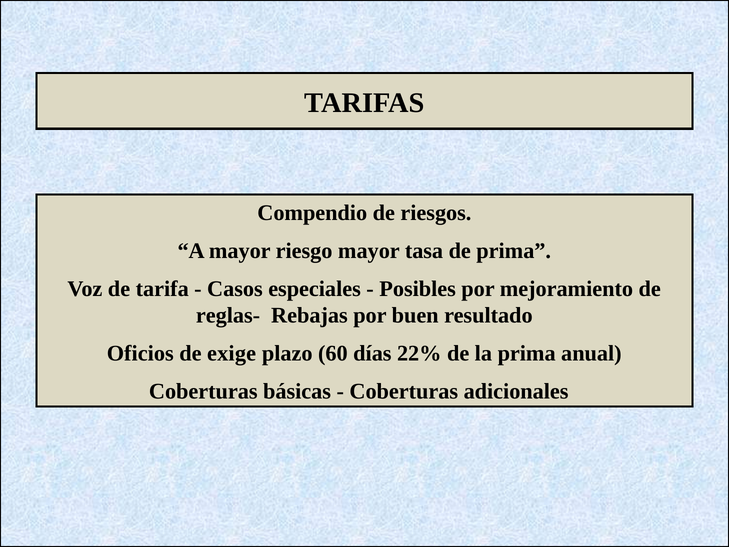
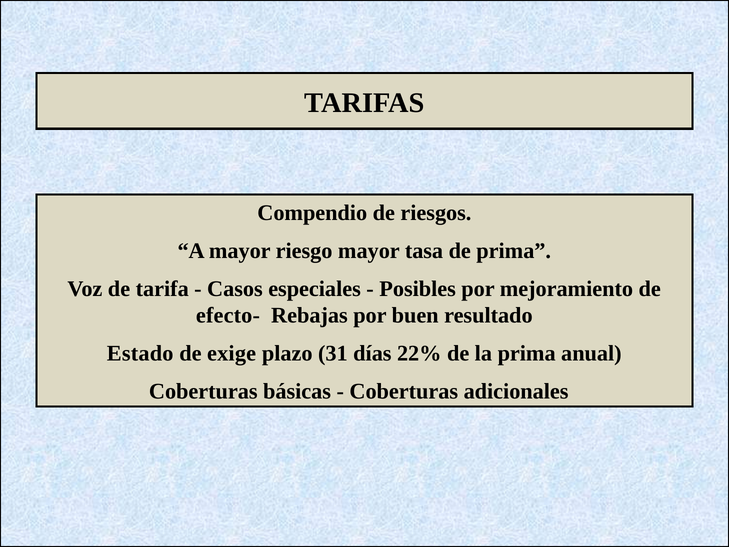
reglas-: reglas- -> efecto-
Oficios: Oficios -> Estado
60: 60 -> 31
